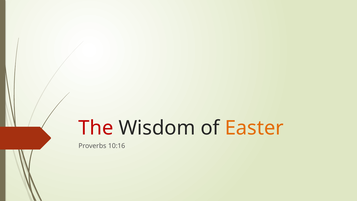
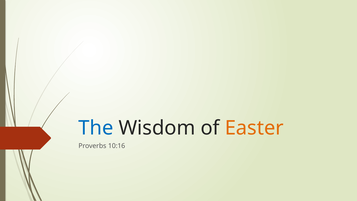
The colour: red -> blue
